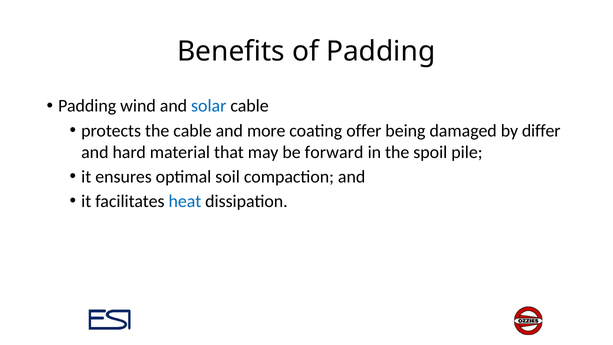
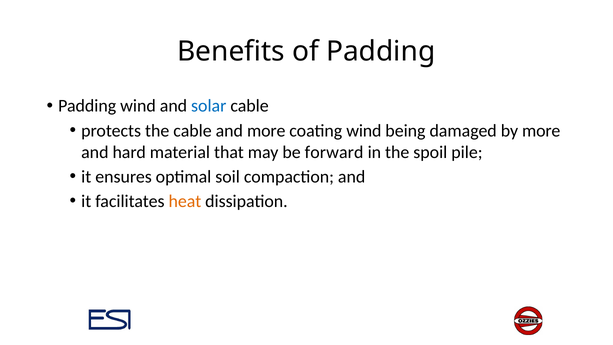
coating offer: offer -> wind
by differ: differ -> more
heat colour: blue -> orange
